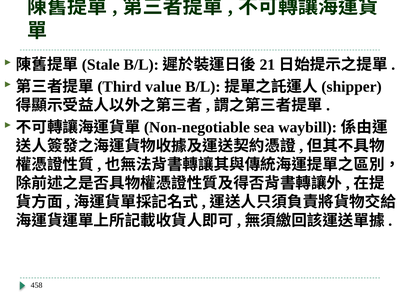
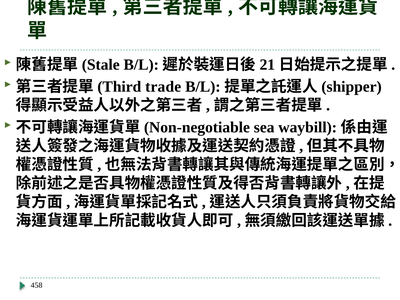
value: value -> trade
